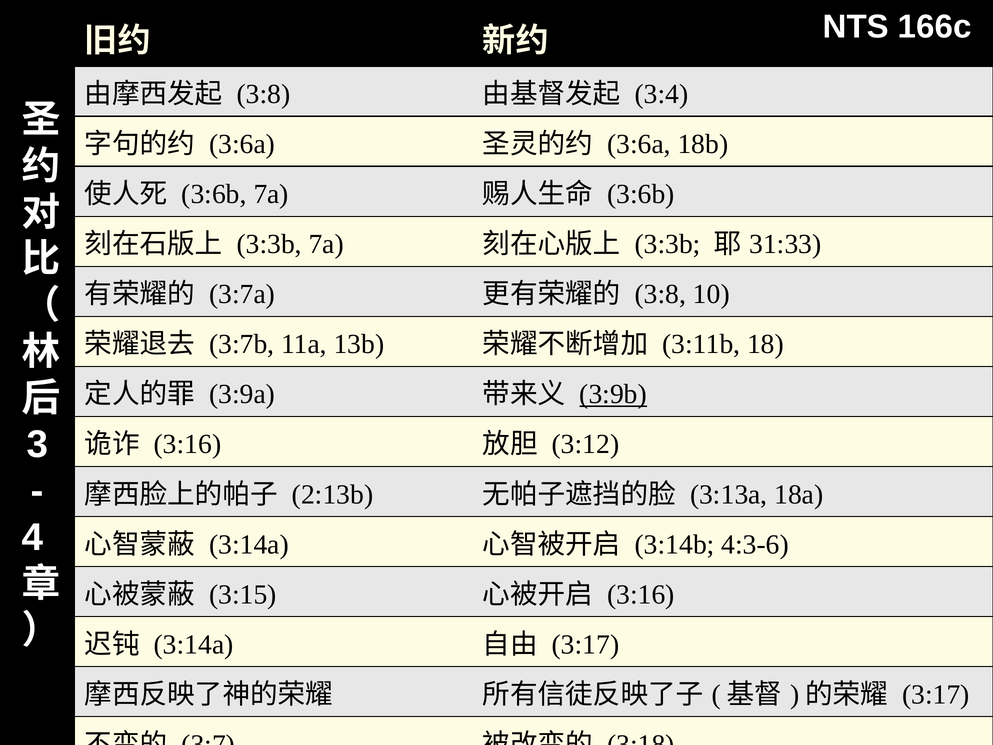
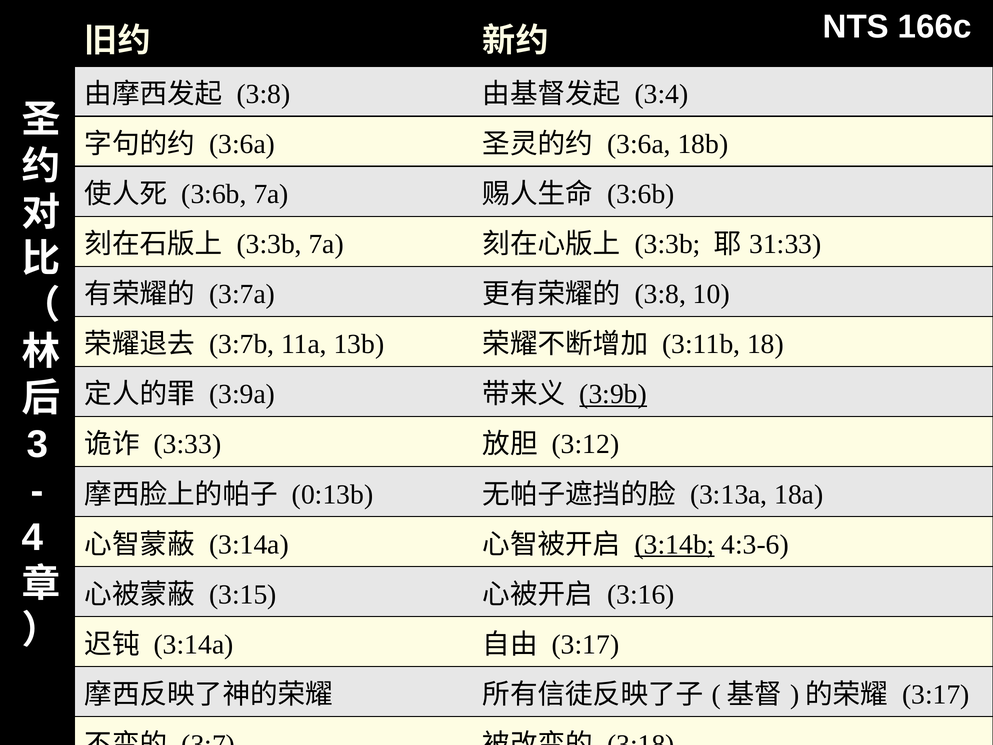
3:16 at (188, 444): 3:16 -> 3:33
2:13b: 2:13b -> 0:13b
3:14b underline: none -> present
